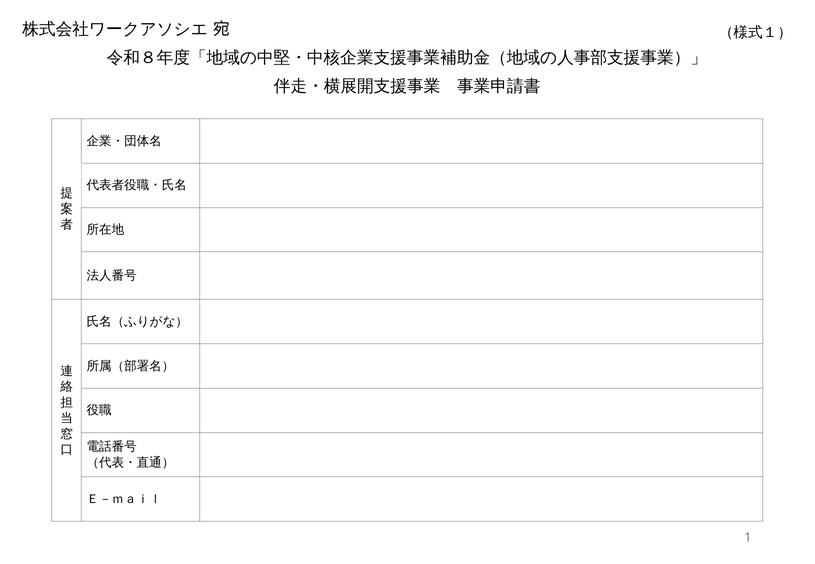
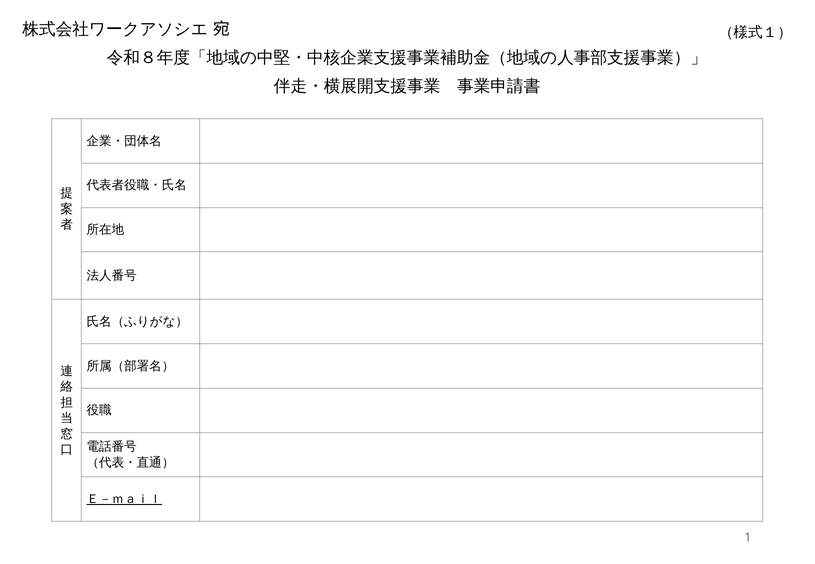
Ｅ－ｍａｉｌ underline: none -> present
